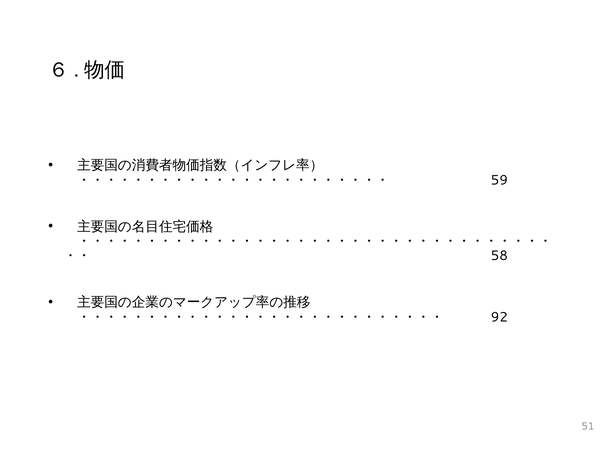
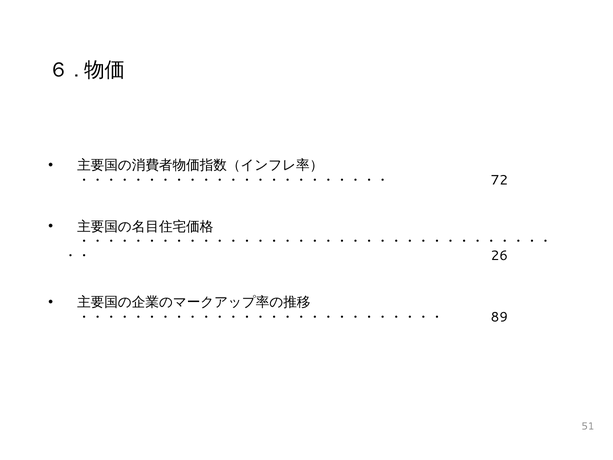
59: 59 -> 72
58: 58 -> 26
92: 92 -> 89
